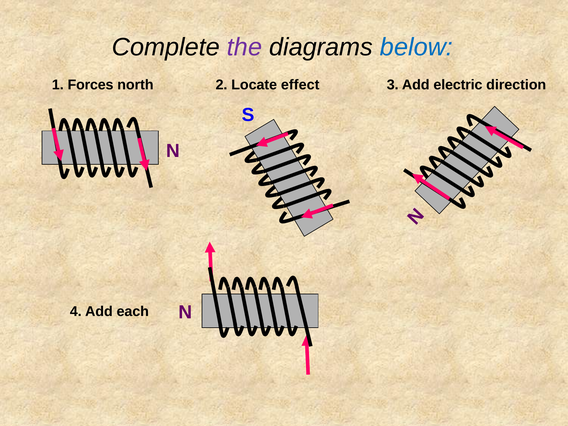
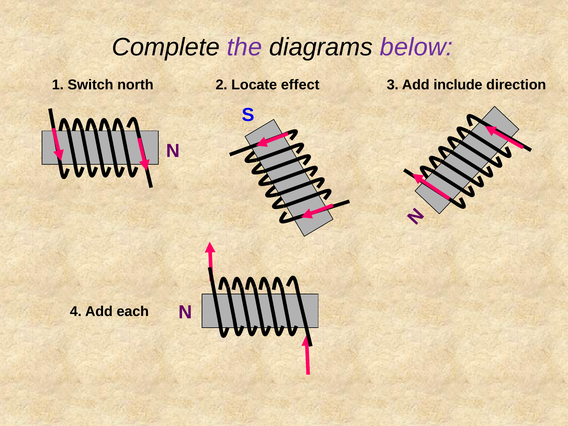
below colour: blue -> purple
Forces: Forces -> Switch
electric: electric -> include
